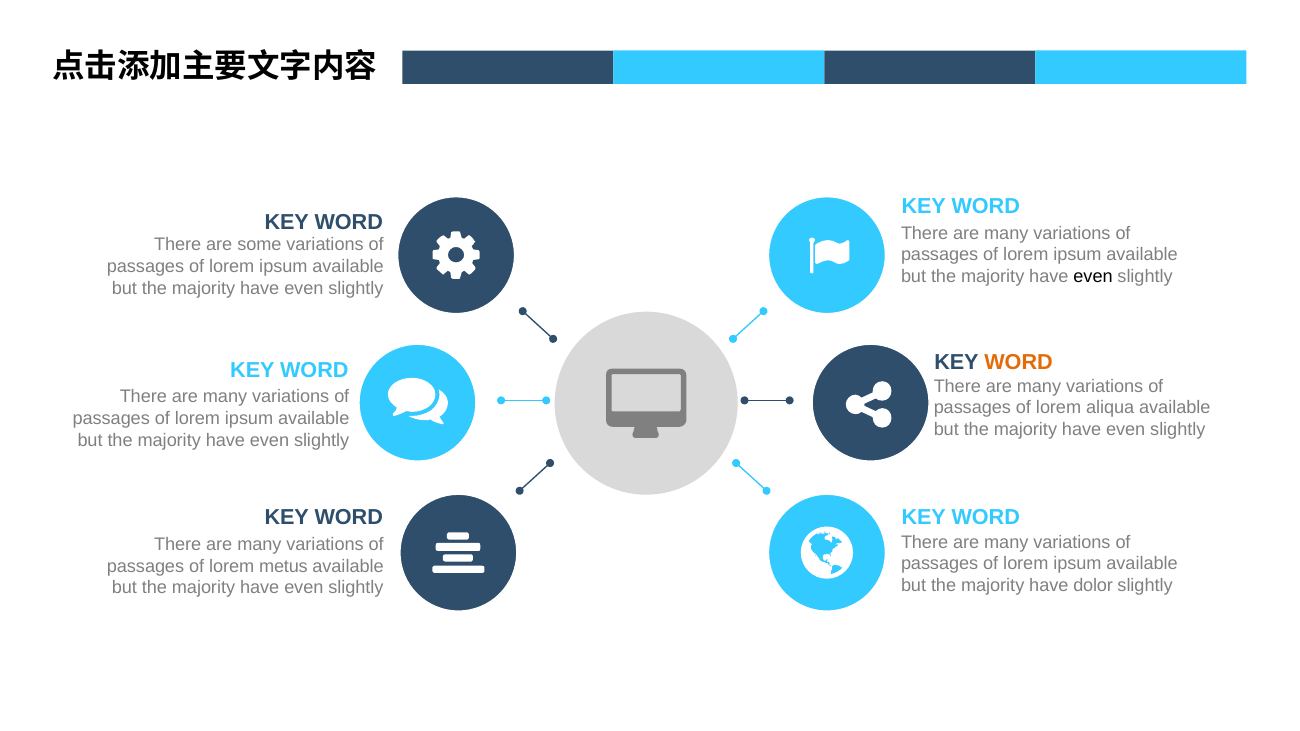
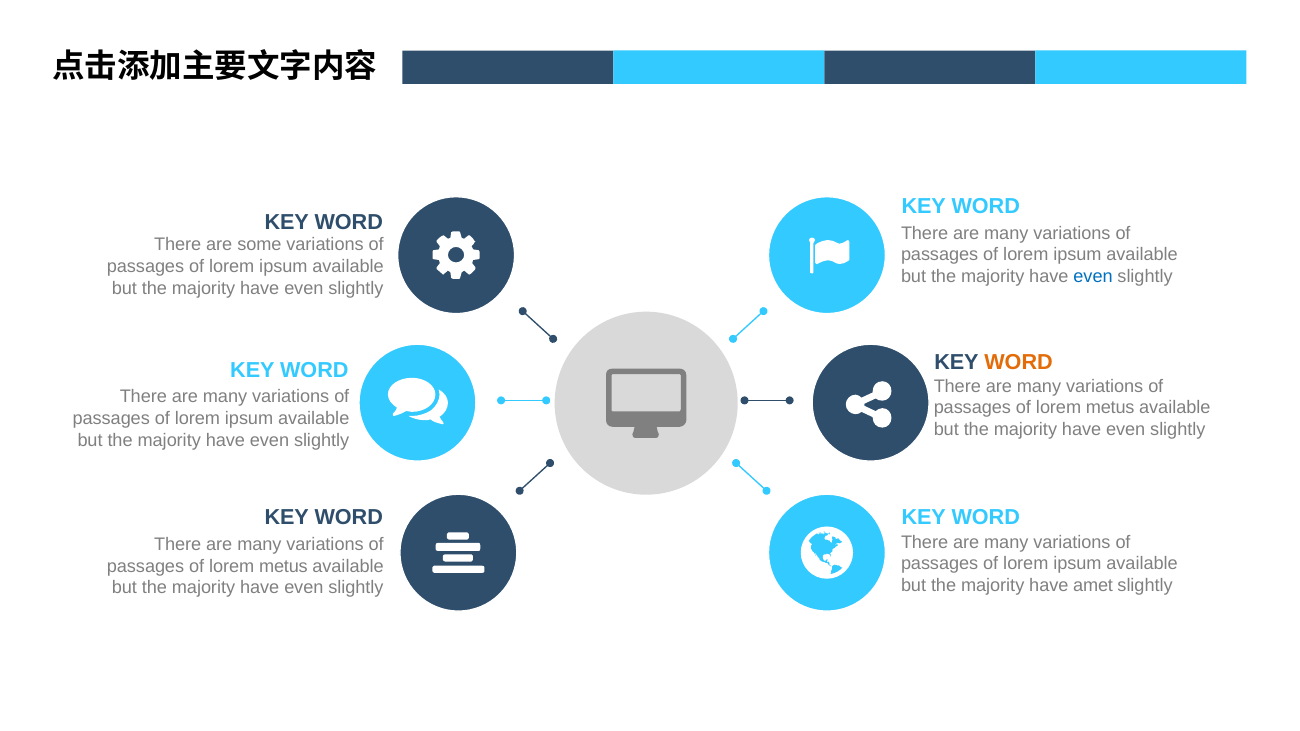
even at (1093, 277) colour: black -> blue
aliqua at (1110, 408): aliqua -> metus
dolor: dolor -> amet
